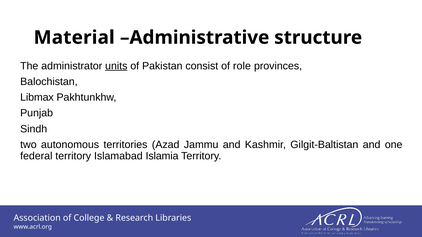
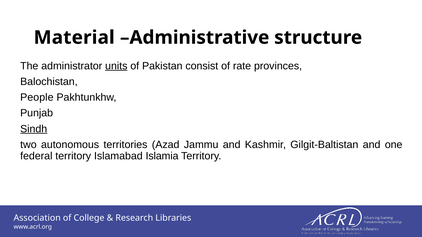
role: role -> rate
Libmax: Libmax -> People
Sindh underline: none -> present
